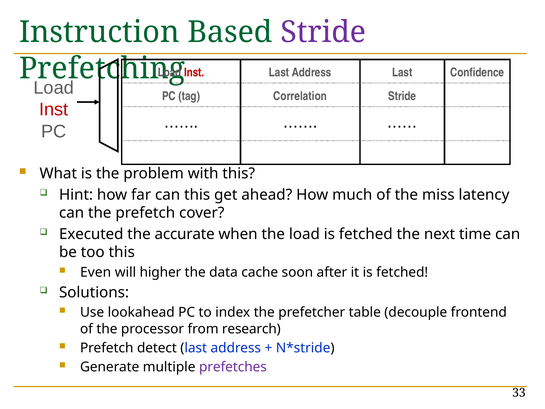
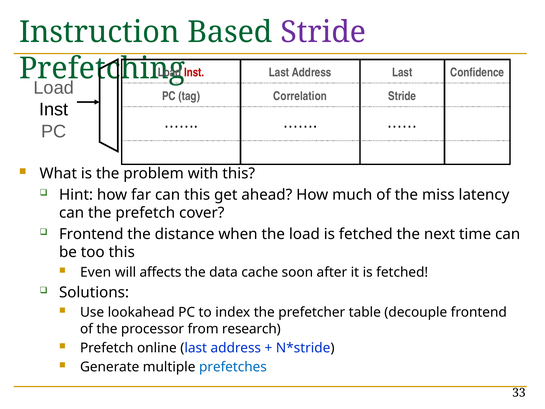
Inst at (54, 110) colour: red -> black
Executed at (91, 234): Executed -> Frontend
accurate: accurate -> distance
higher: higher -> affects
detect: detect -> online
prefetches colour: purple -> blue
